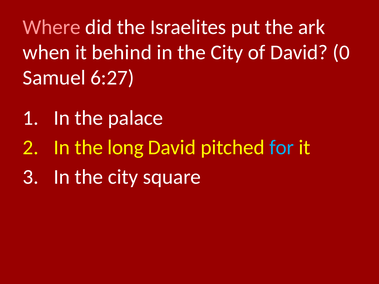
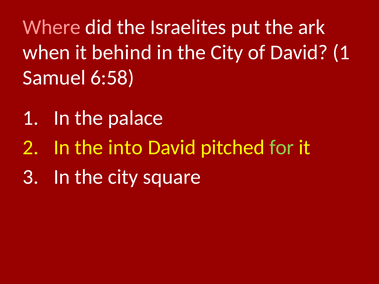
David 0: 0 -> 1
6:27: 6:27 -> 6:58
long: long -> into
for colour: light blue -> light green
